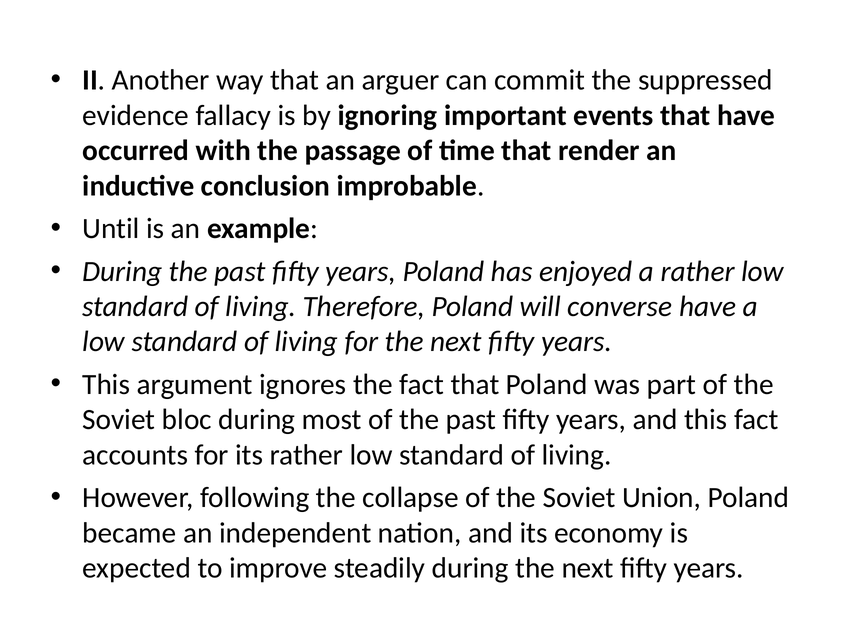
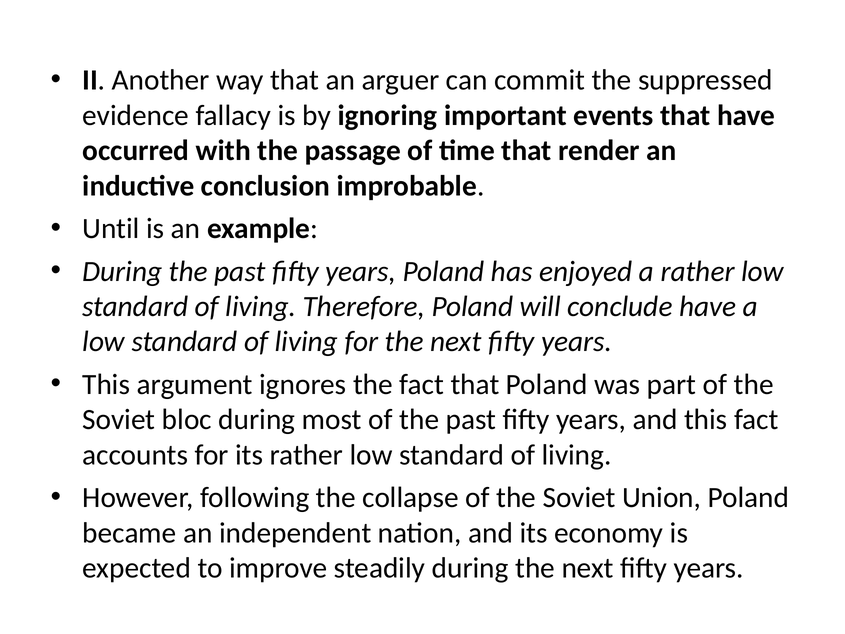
converse: converse -> conclude
